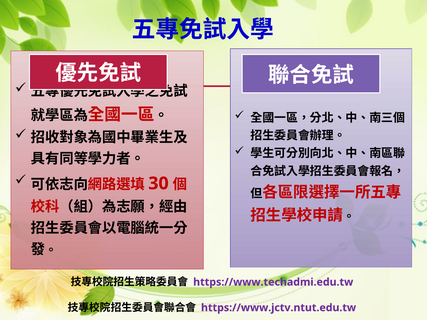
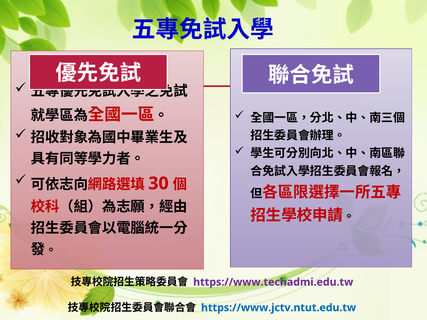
https://www.jctv.ntut.edu.tw colour: purple -> blue
